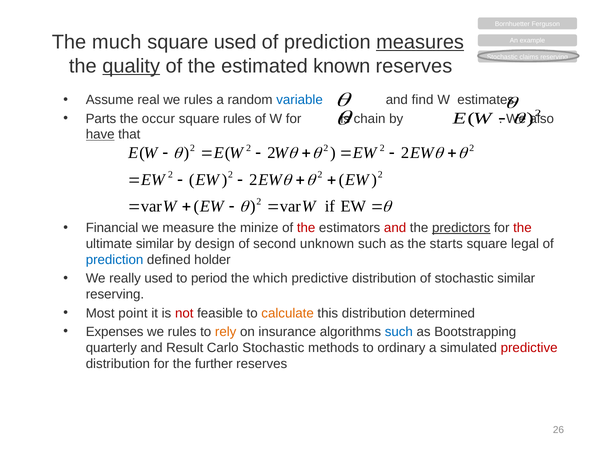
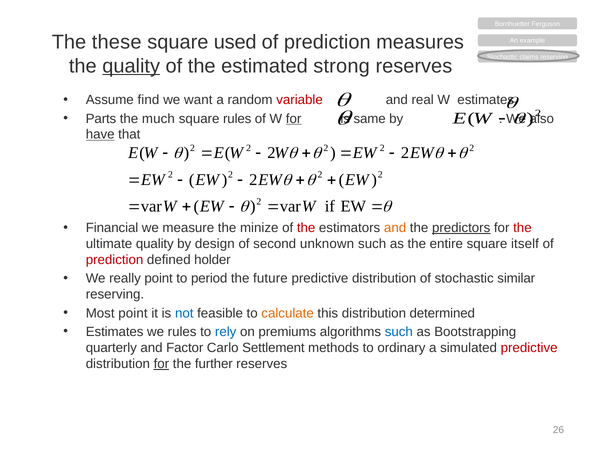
much: much -> these
measures underline: present -> none
known: known -> strong
real: real -> find
rules at (198, 100): rules -> want
variable colour: blue -> red
find: find -> real
occur: occur -> much
for at (294, 119) underline: none -> present
chain: chain -> same
and at (395, 228) colour: red -> orange
ultimate similar: similar -> quality
starts: starts -> entire
legal: legal -> itself
prediction at (115, 260) colour: blue -> red
really used: used -> point
which: which -> future
not colour: red -> blue
Expenses at (115, 332): Expenses -> Estimates
rely colour: orange -> blue
insurance: insurance -> premiums
Result: Result -> Factor
Carlo Stochastic: Stochastic -> Settlement
for at (161, 364) underline: none -> present
